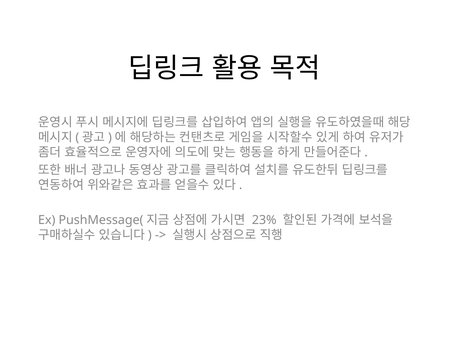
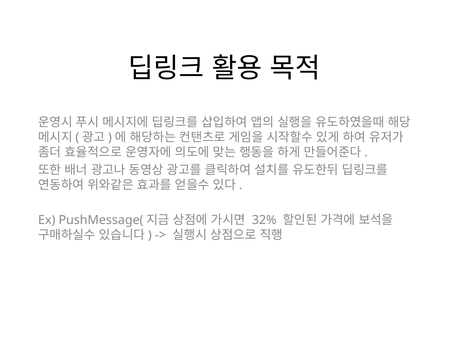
23%: 23% -> 32%
